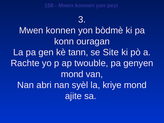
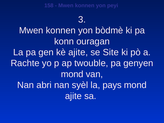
kè tann: tann -> ajite
kriye: kriye -> pays
